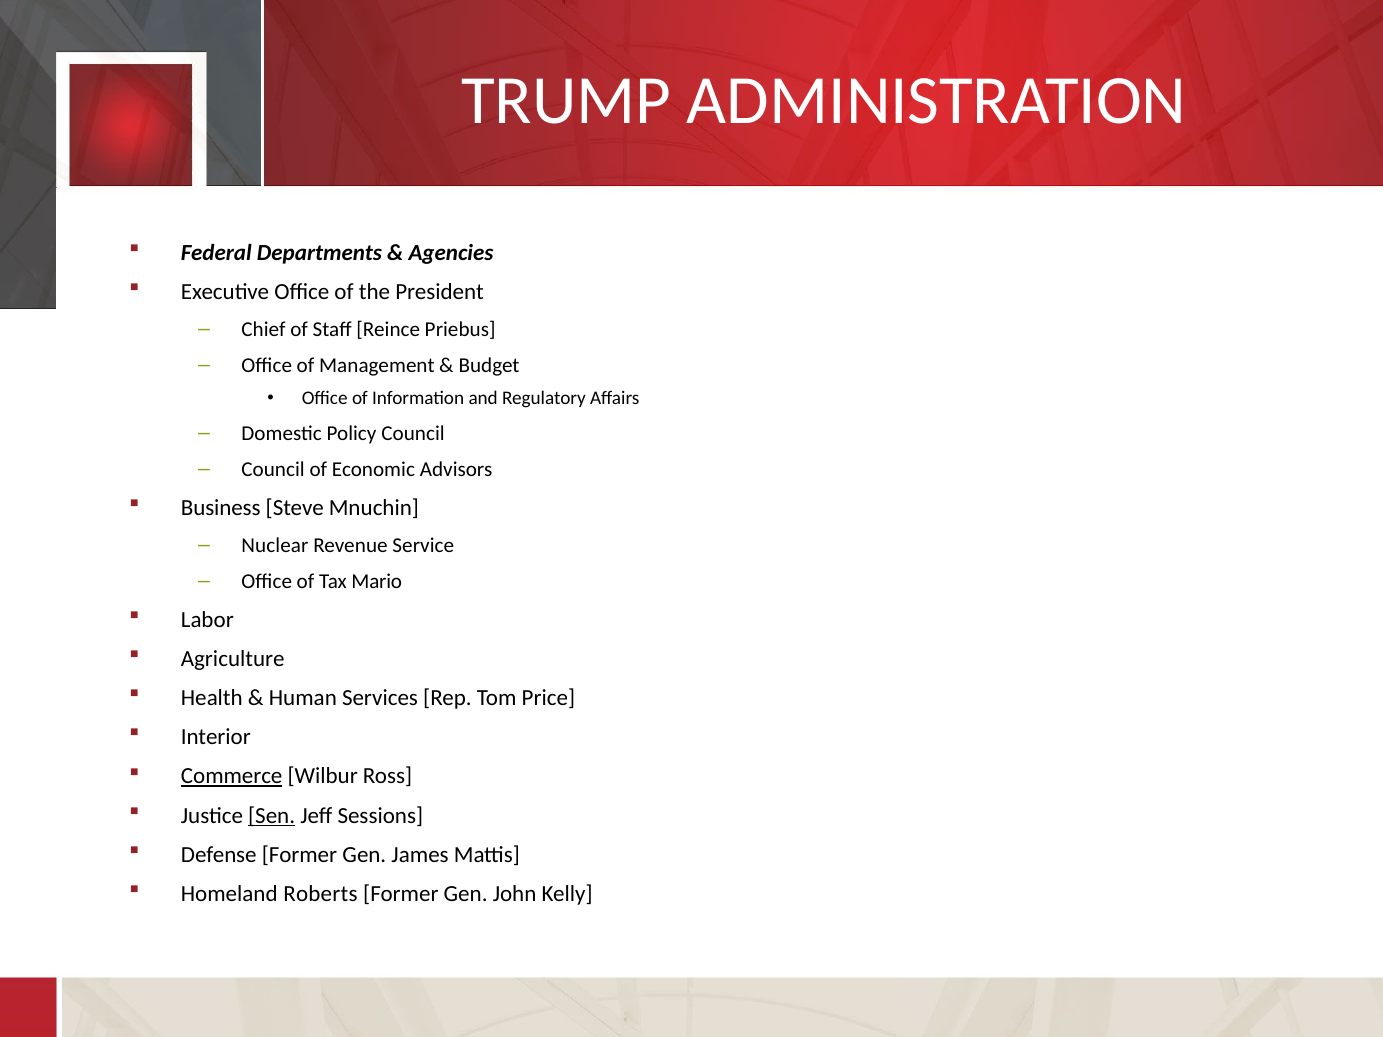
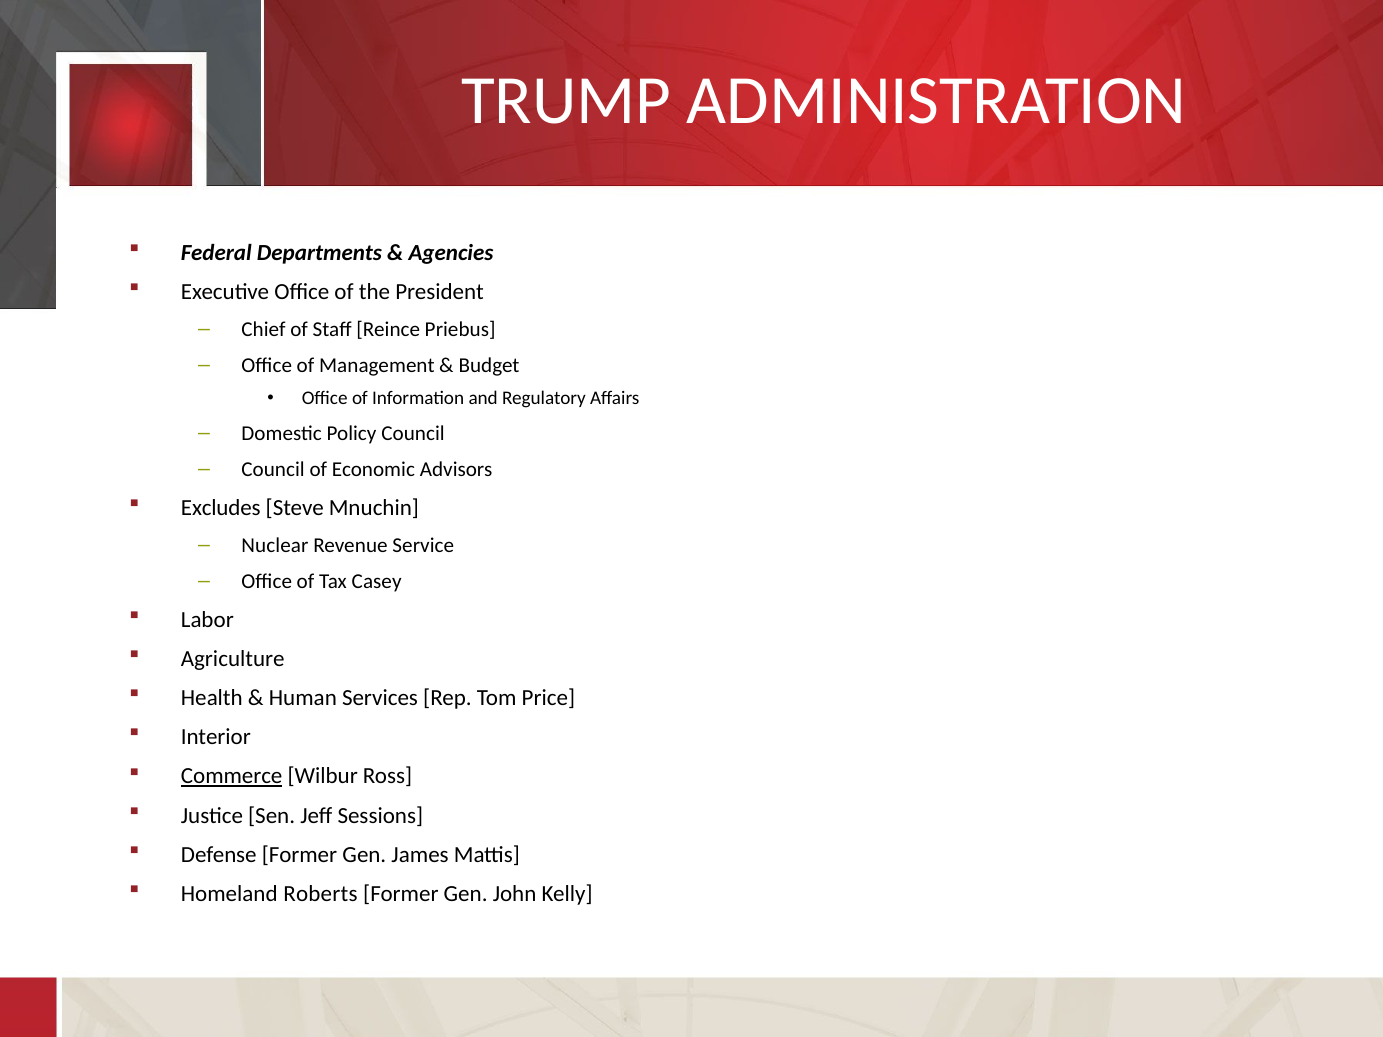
Business: Business -> Excludes
Mario: Mario -> Casey
Sen underline: present -> none
